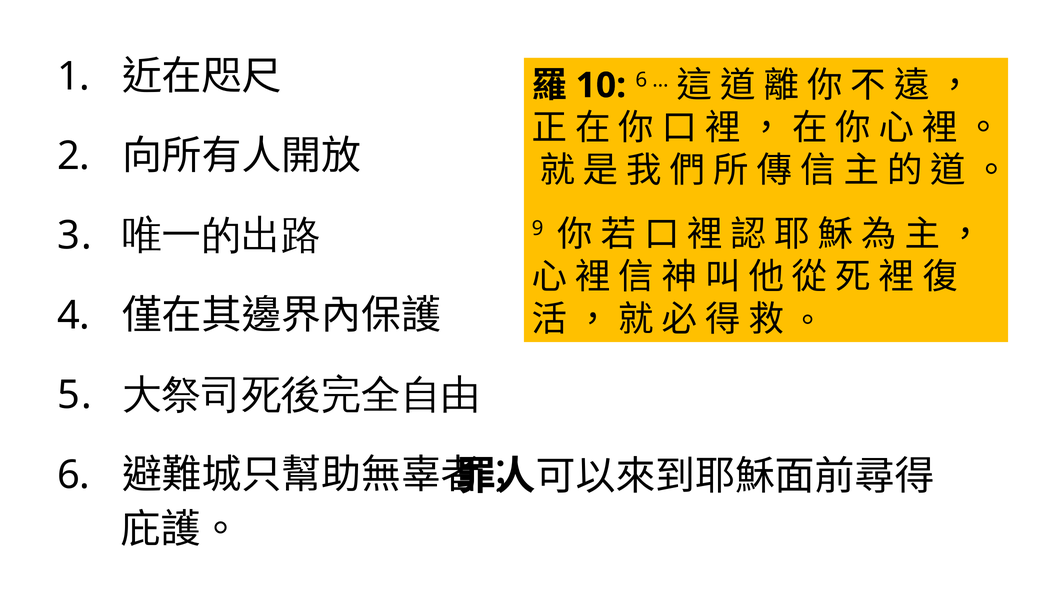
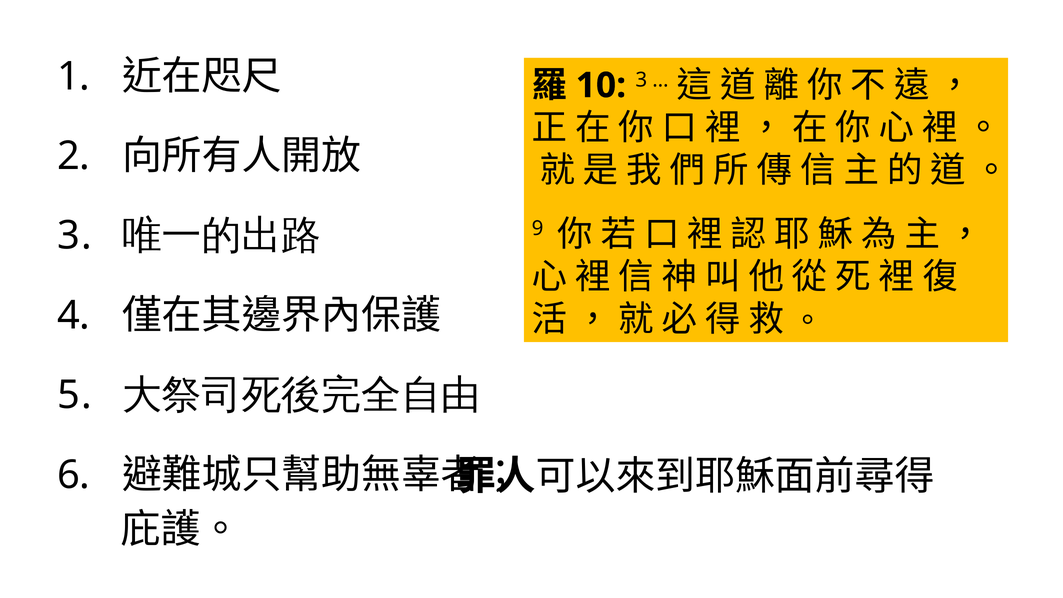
6 at (641, 80): 6 -> 3
